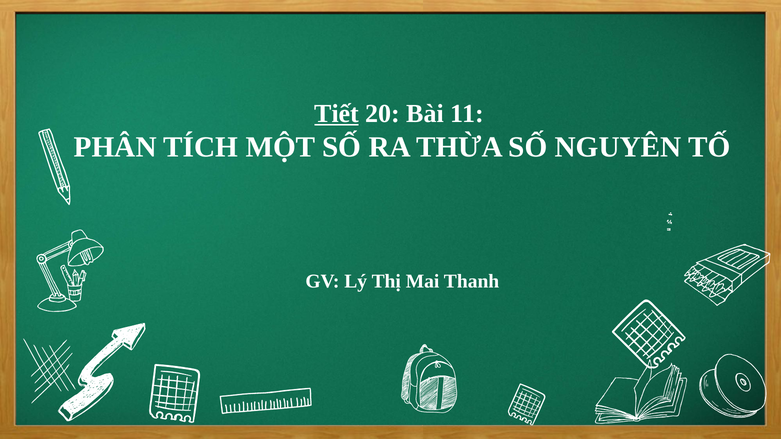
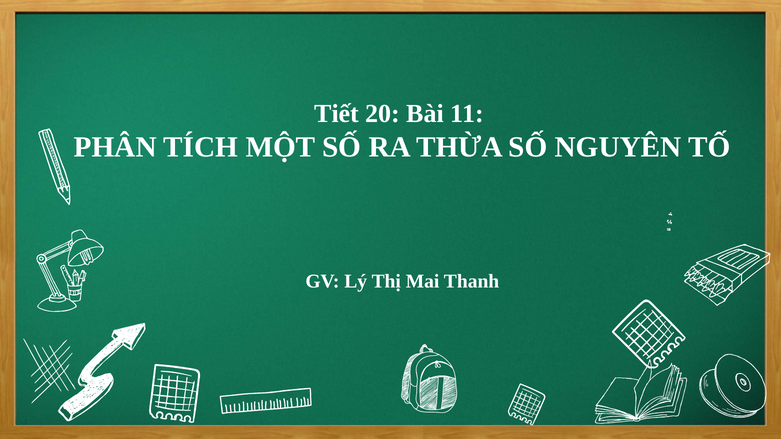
Tiết underline: present -> none
